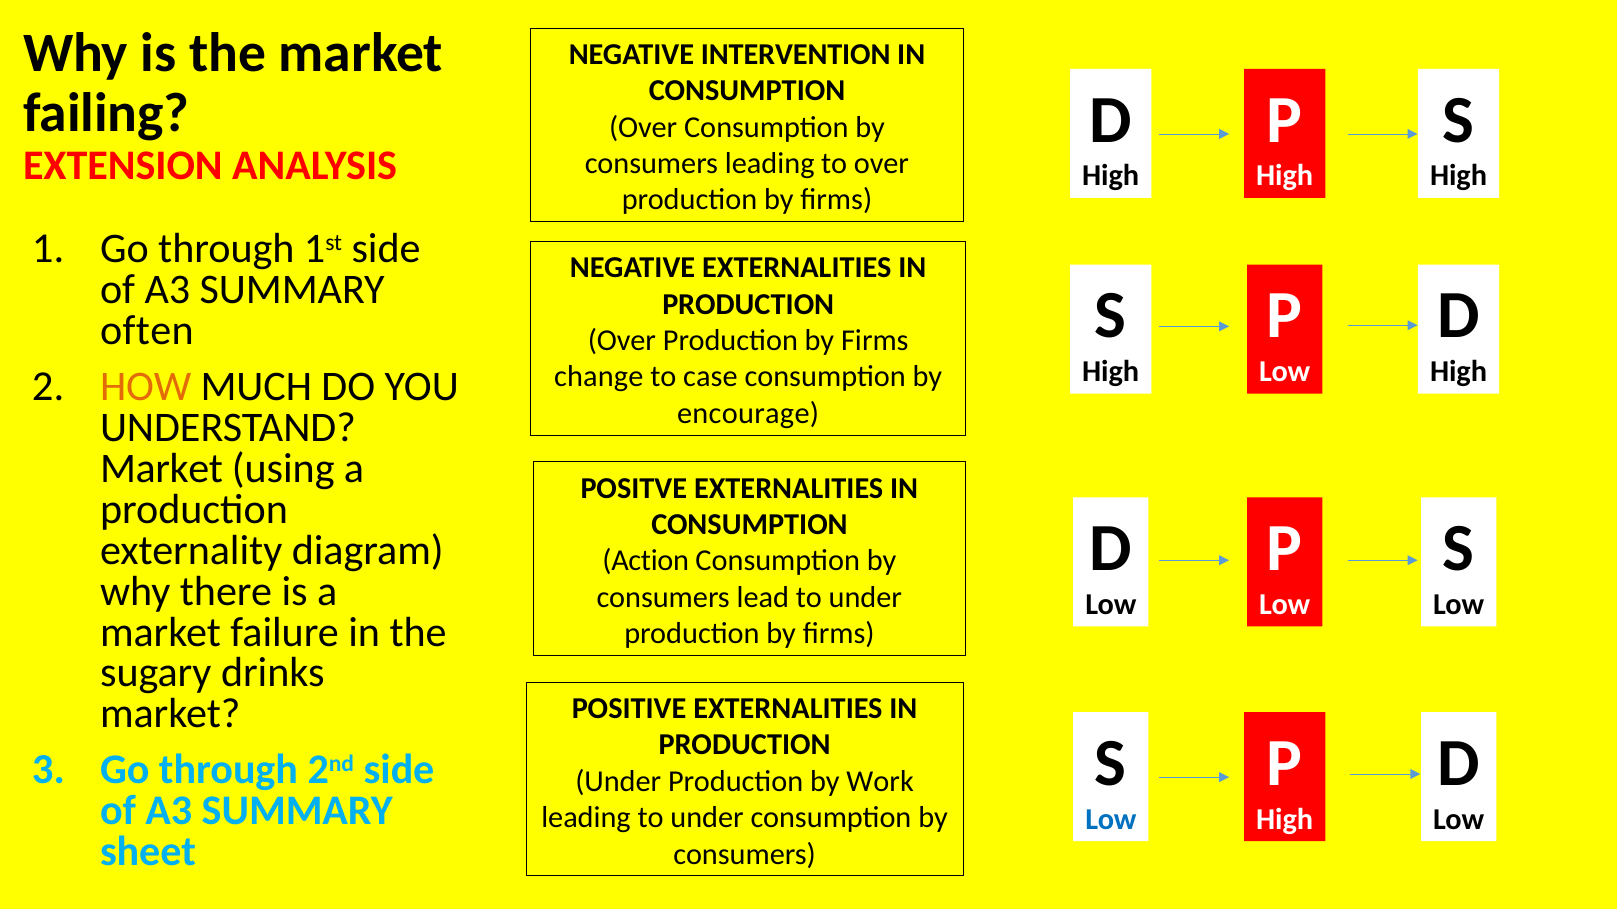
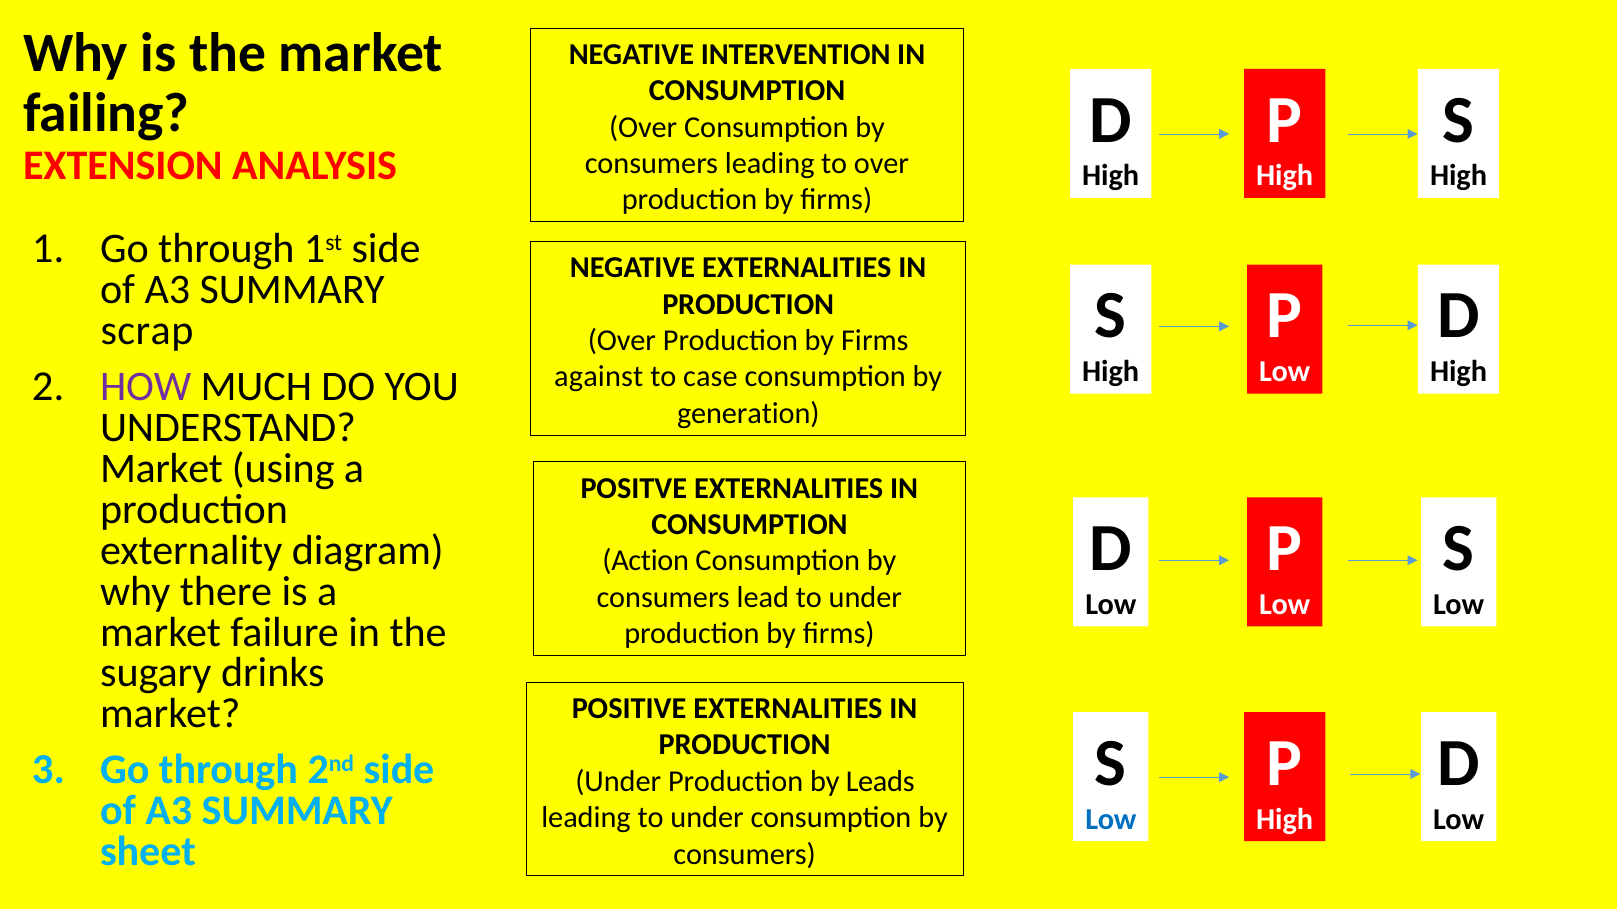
often: often -> scrap
change: change -> against
HOW colour: orange -> purple
encourage: encourage -> generation
Work: Work -> Leads
